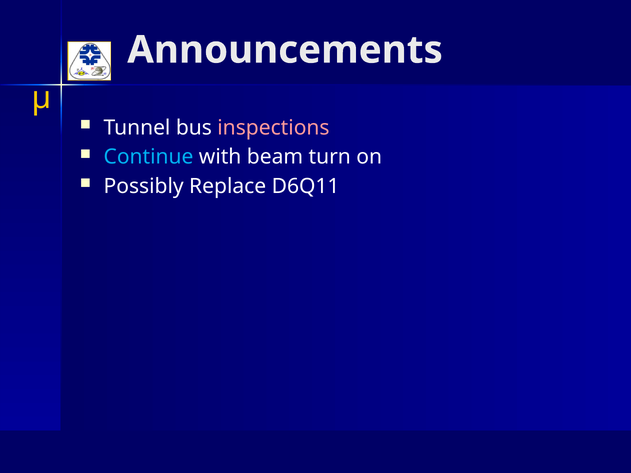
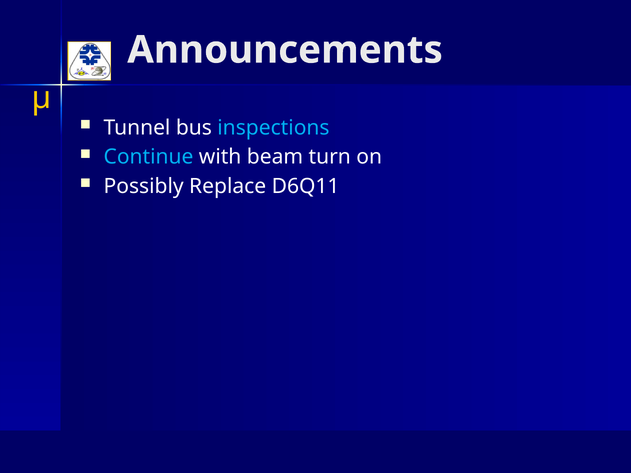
inspections colour: pink -> light blue
